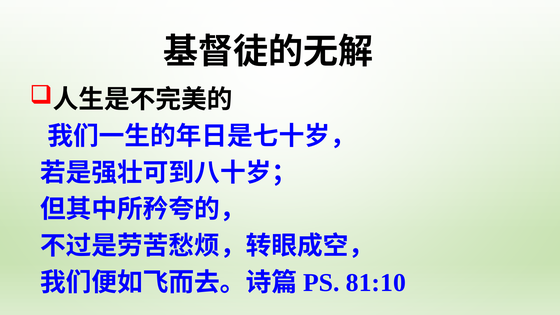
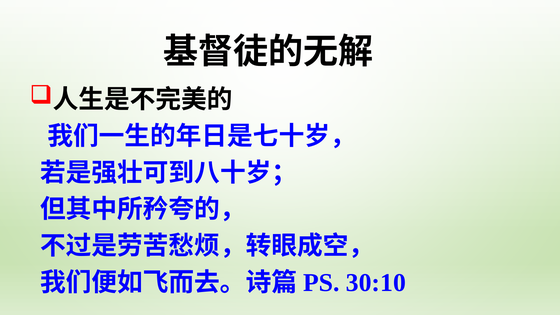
81:10: 81:10 -> 30:10
